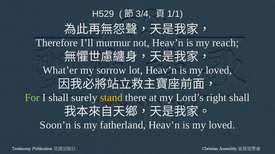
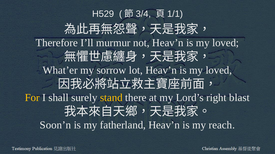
reach at (226, 43): reach -> loved
For colour: light green -> yellow
right shall: shall -> blast
loved at (222, 126): loved -> reach
